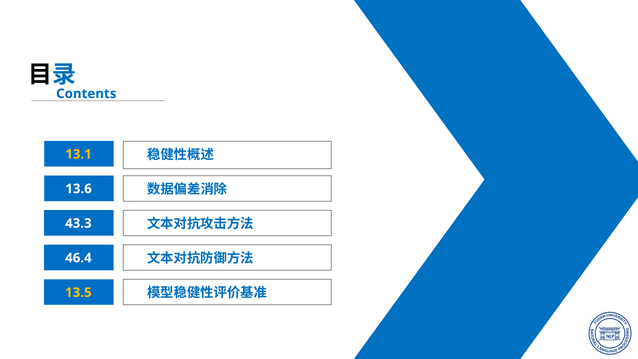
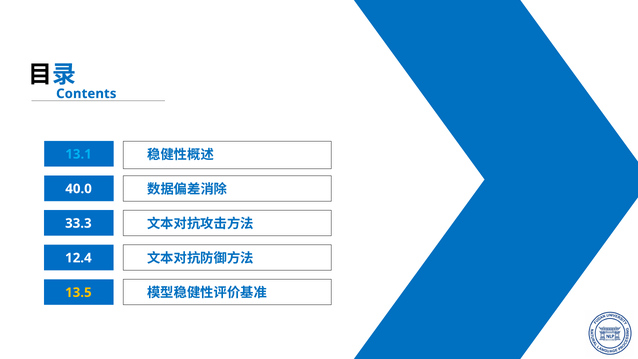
13.1 colour: yellow -> light blue
13.6: 13.6 -> 40.0
43.3: 43.3 -> 33.3
46.4: 46.4 -> 12.4
